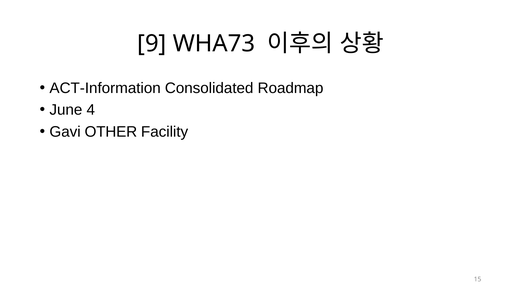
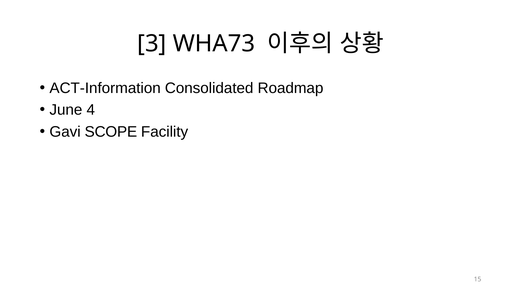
9: 9 -> 3
OTHER: OTHER -> SCOPE
